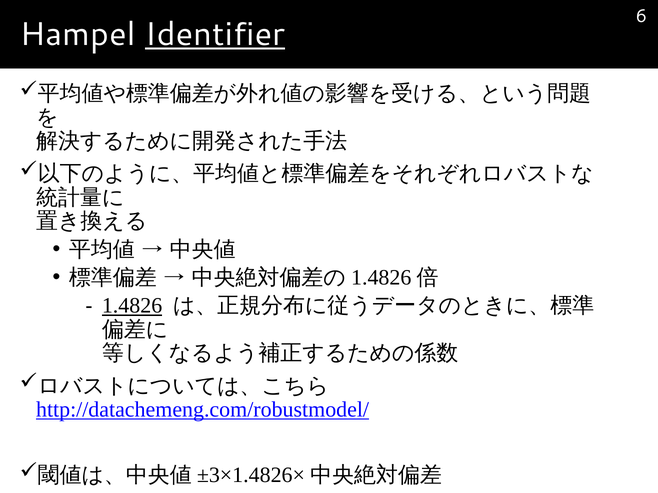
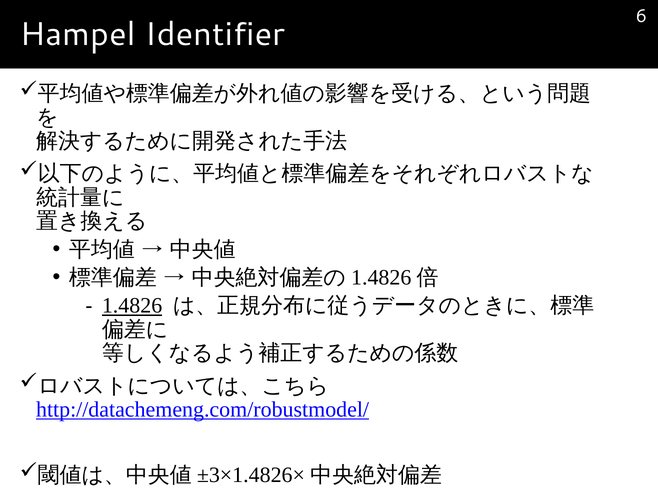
Identifier underline: present -> none
